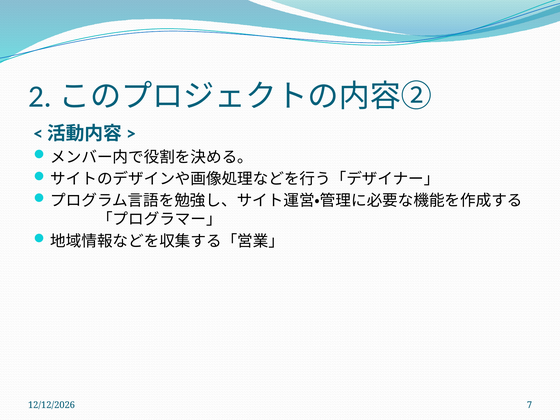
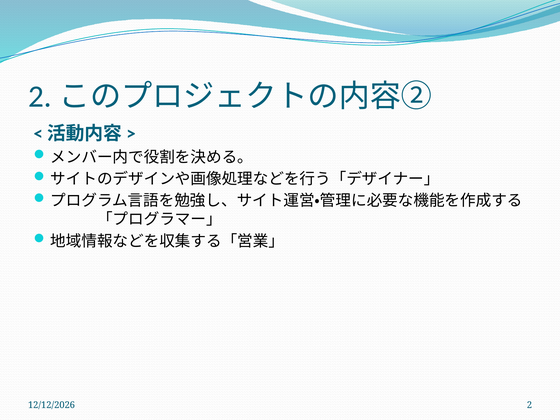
7: 7 -> 2
